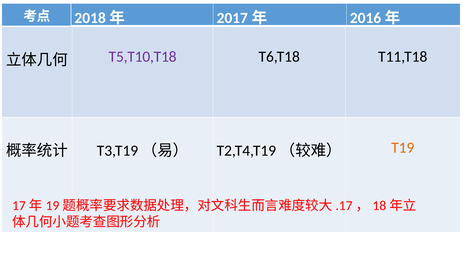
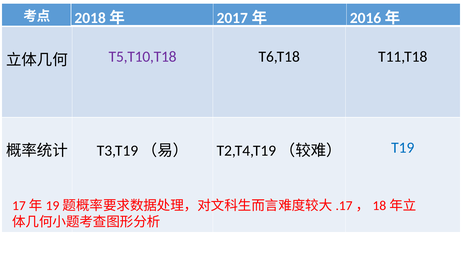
T19 colour: orange -> blue
